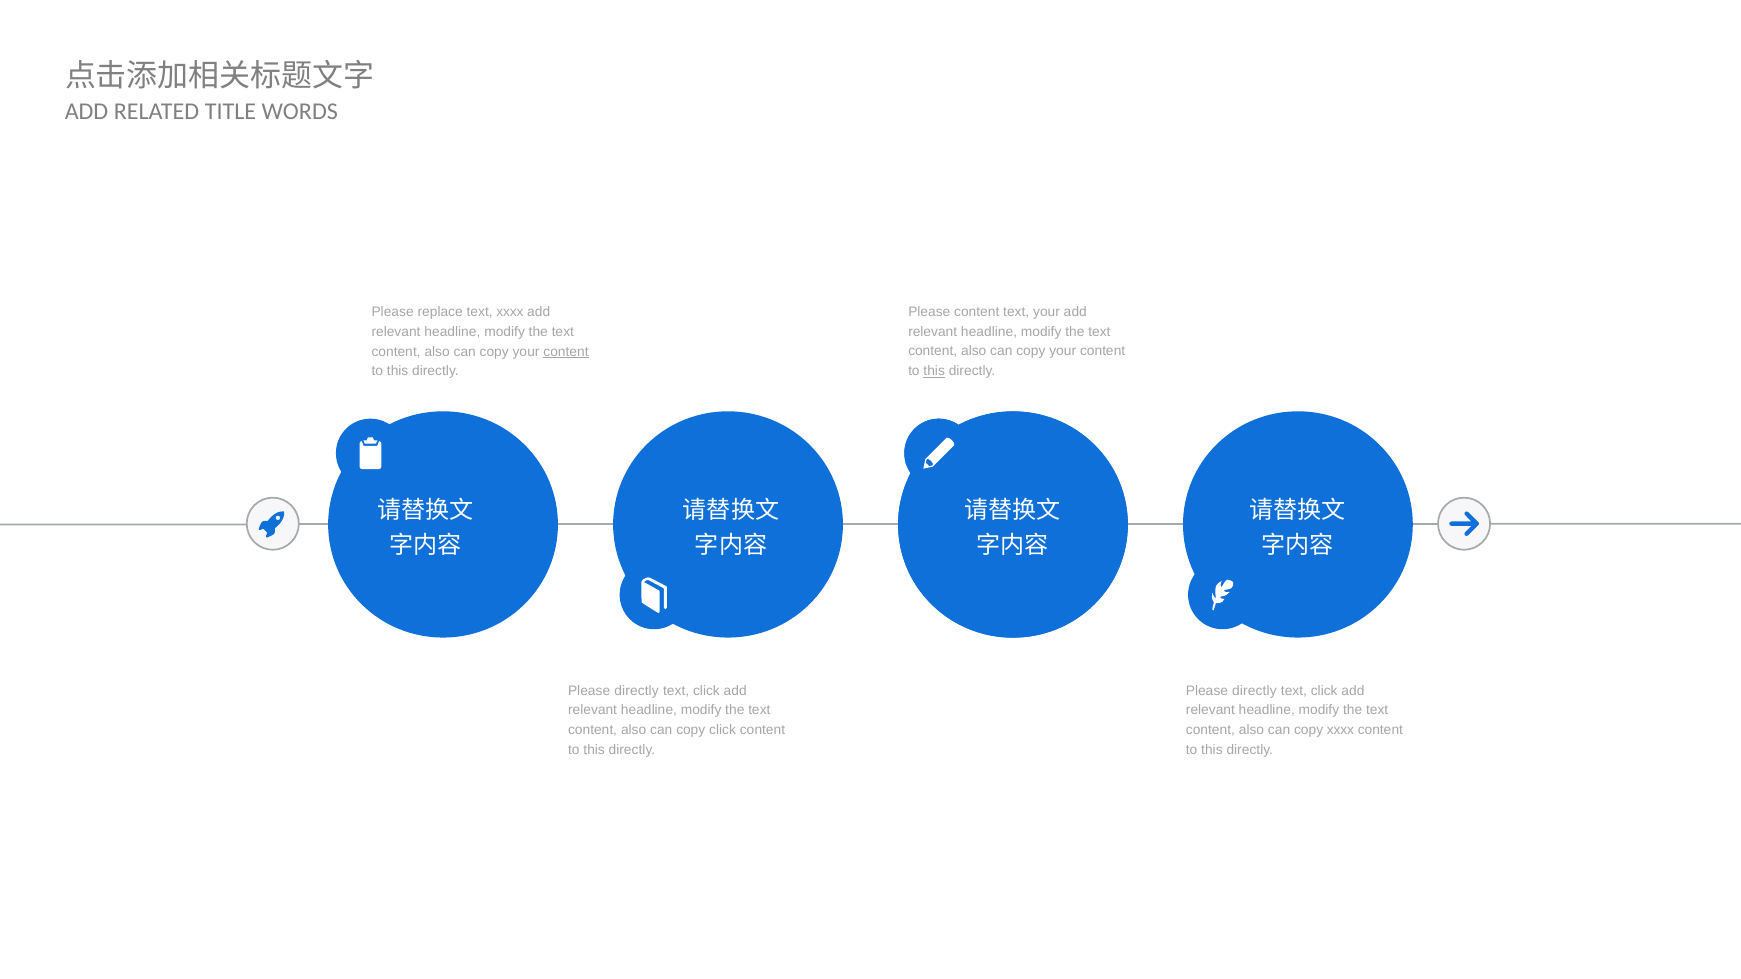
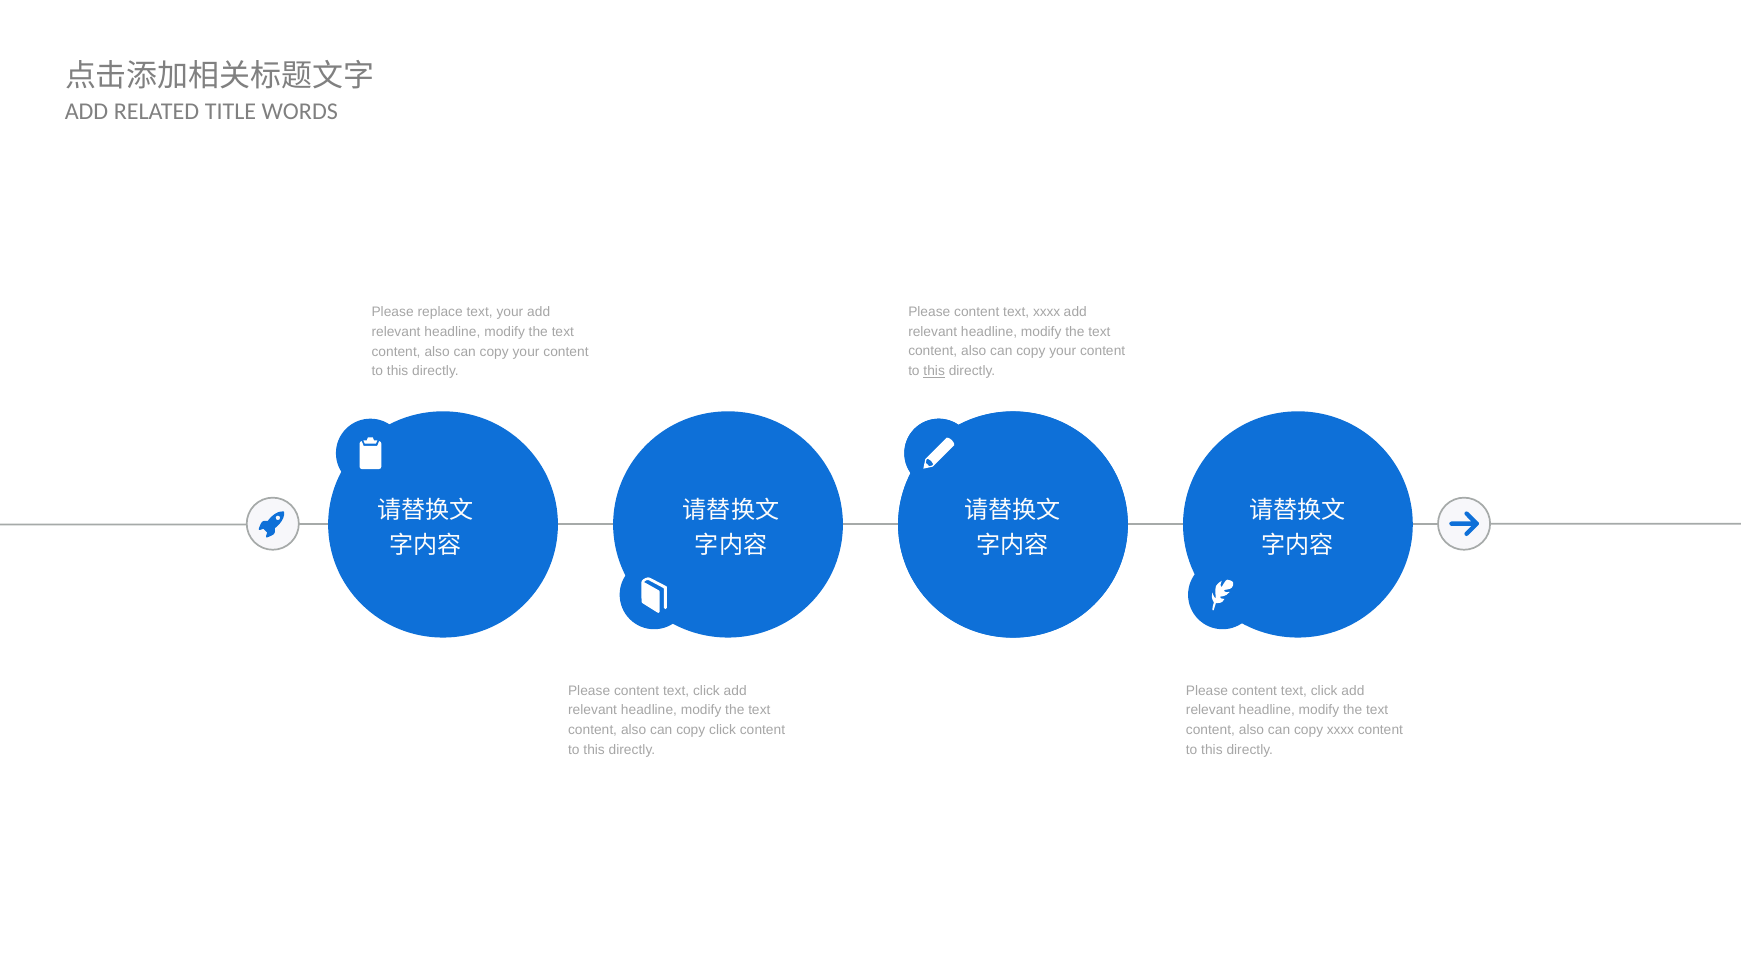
text xxxx: xxxx -> your
text your: your -> xxxx
content at (566, 352) underline: present -> none
directly at (637, 691): directly -> content
directly at (1254, 691): directly -> content
